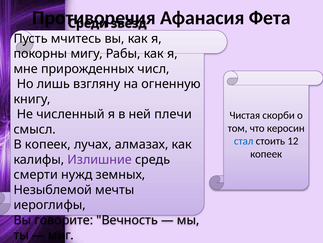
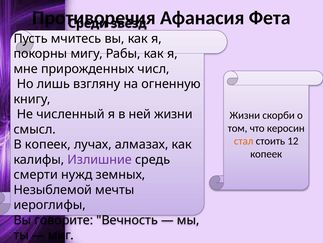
ней плечи: плечи -> жизни
Чистая at (245, 115): Чистая -> Жизни
стал colour: blue -> orange
